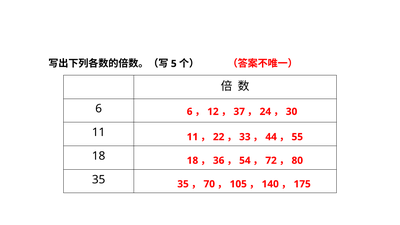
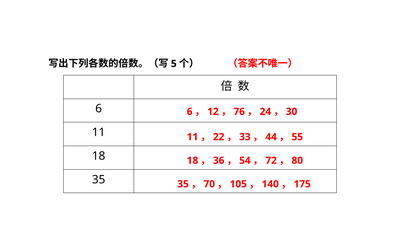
37: 37 -> 76
